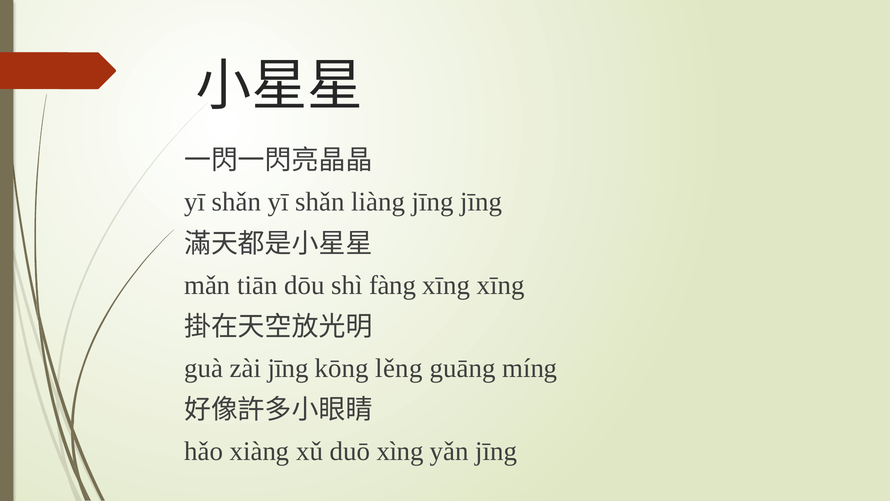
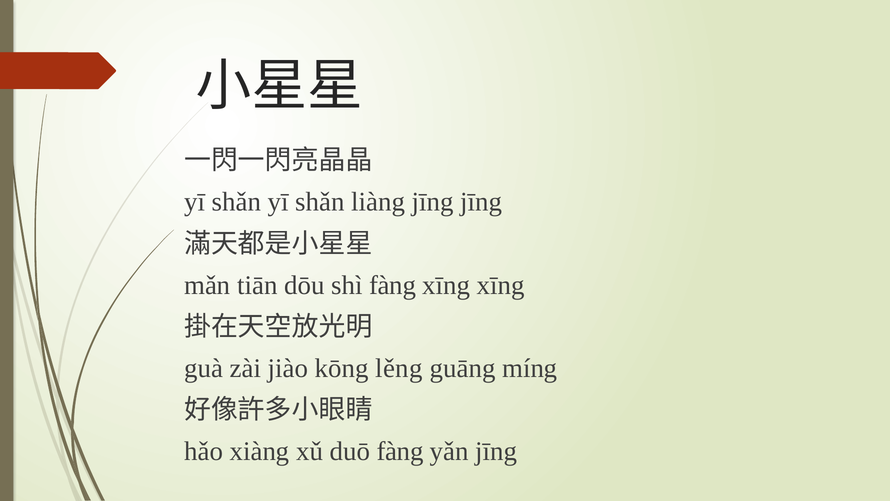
zài jīng: jīng -> jiào
duō xìng: xìng -> fàng
